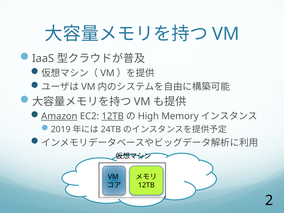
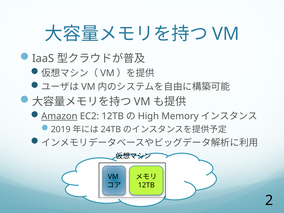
12TB at (113, 116) underline: present -> none
